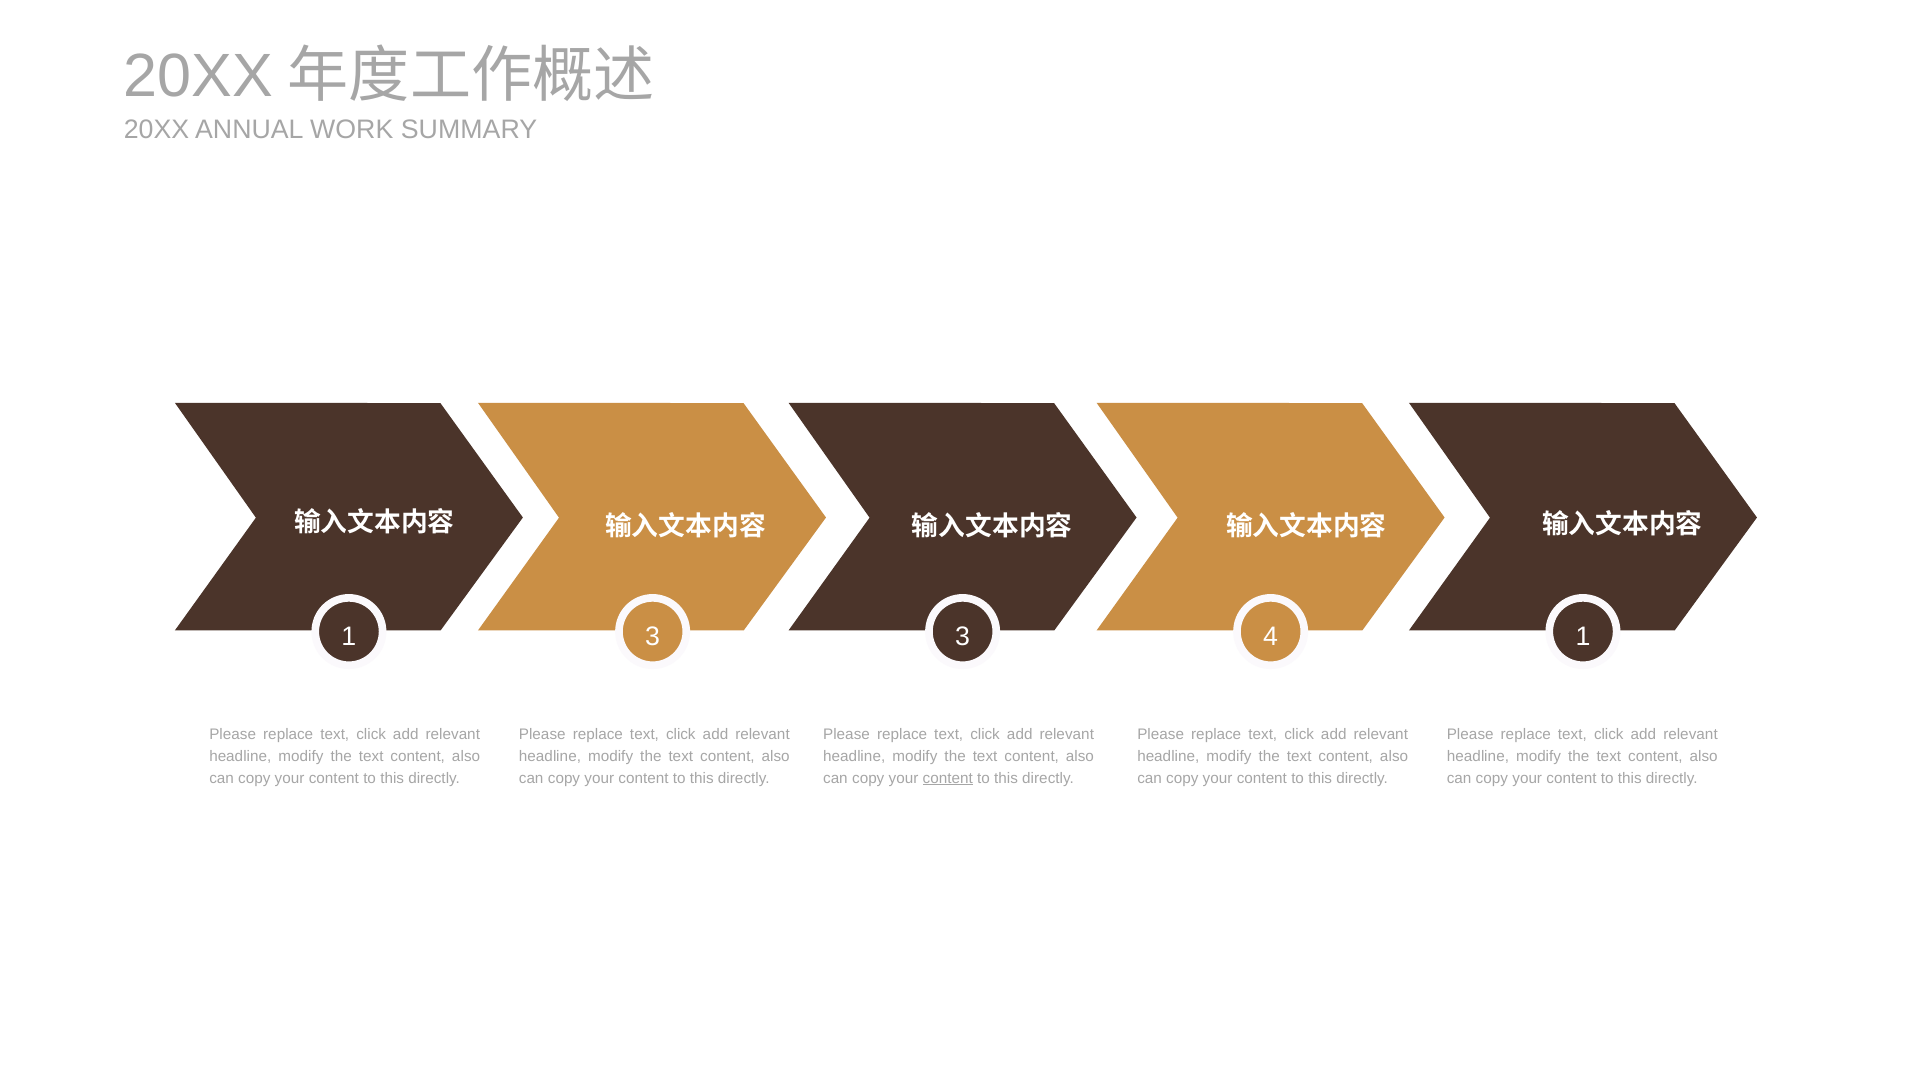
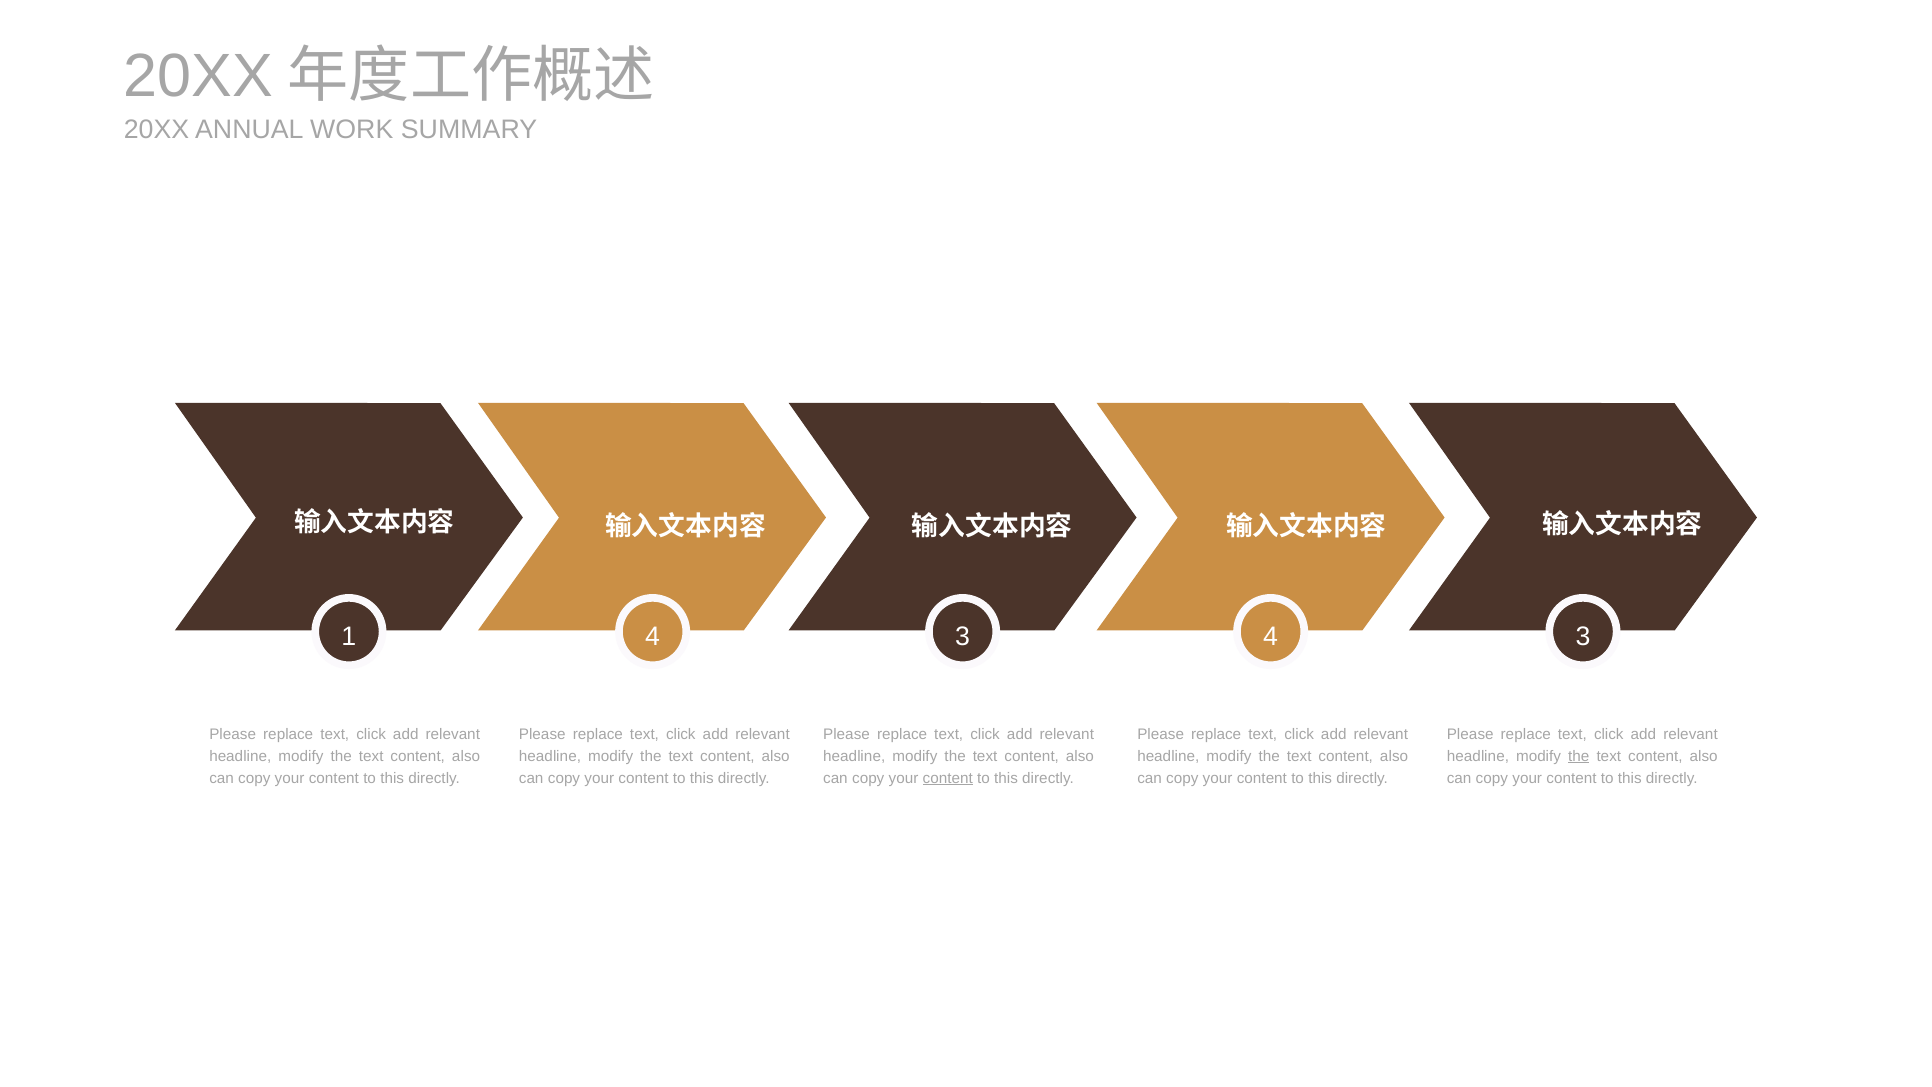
1 3: 3 -> 4
3 4 1: 1 -> 3
the at (1579, 756) underline: none -> present
